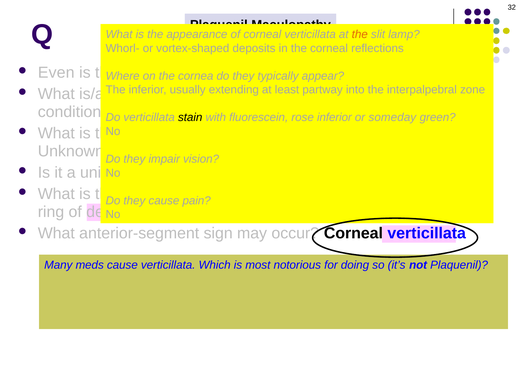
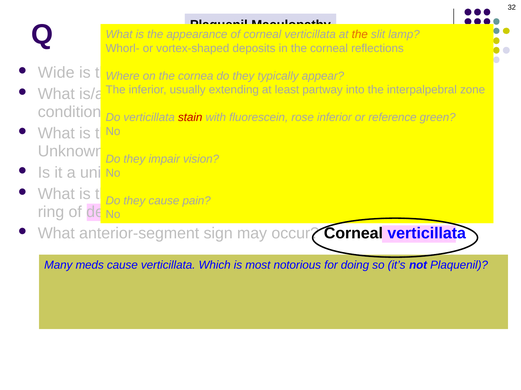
Even: Even -> Wide
stain colour: black -> red
someday: someday -> reference
